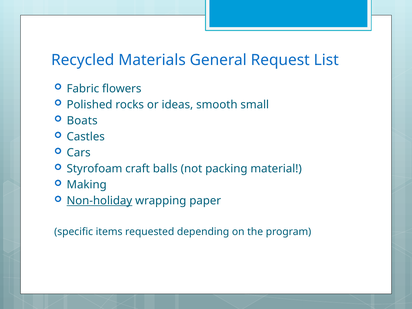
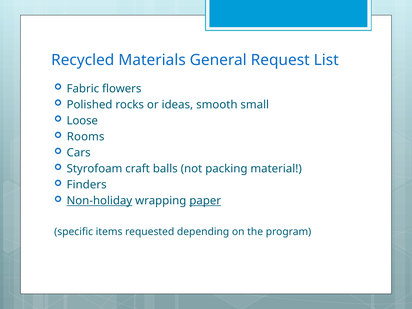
Boats: Boats -> Loose
Castles: Castles -> Rooms
Making: Making -> Finders
paper underline: none -> present
